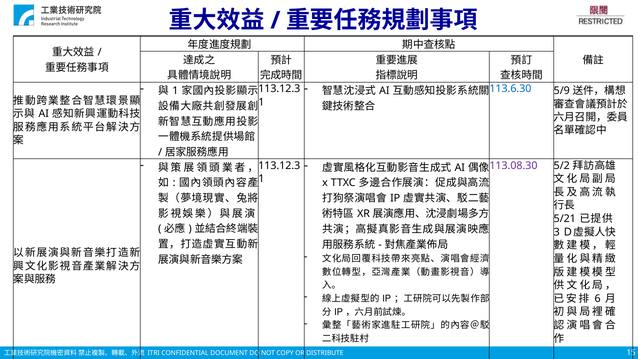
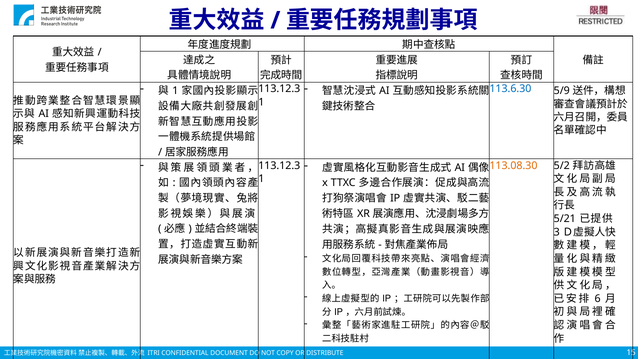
113.08.30 colour: purple -> orange
